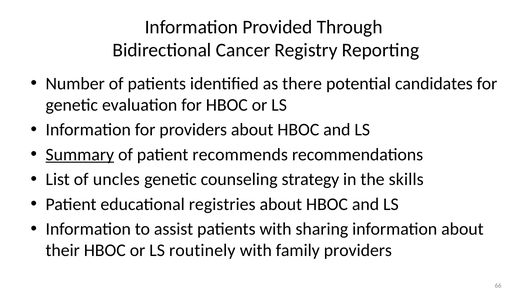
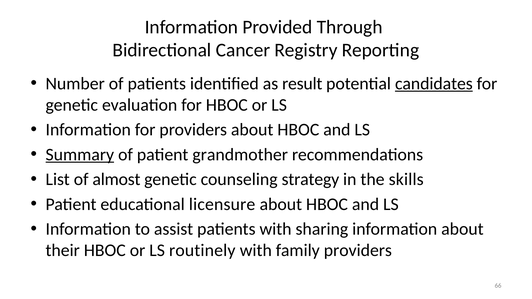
there: there -> result
candidates underline: none -> present
recommends: recommends -> grandmother
uncles: uncles -> almost
registries: registries -> licensure
